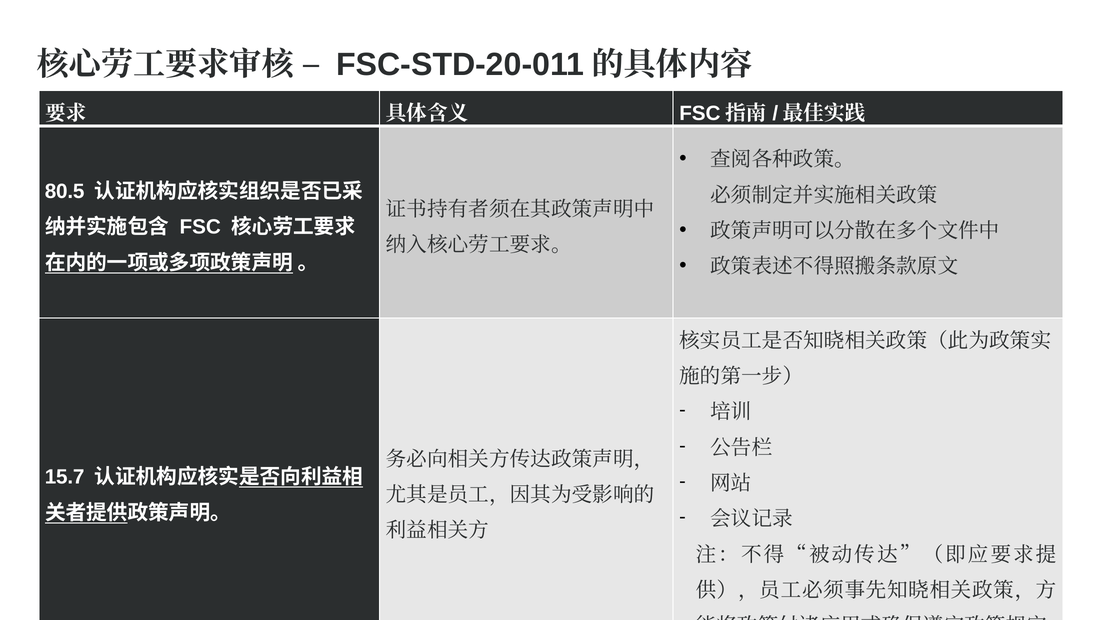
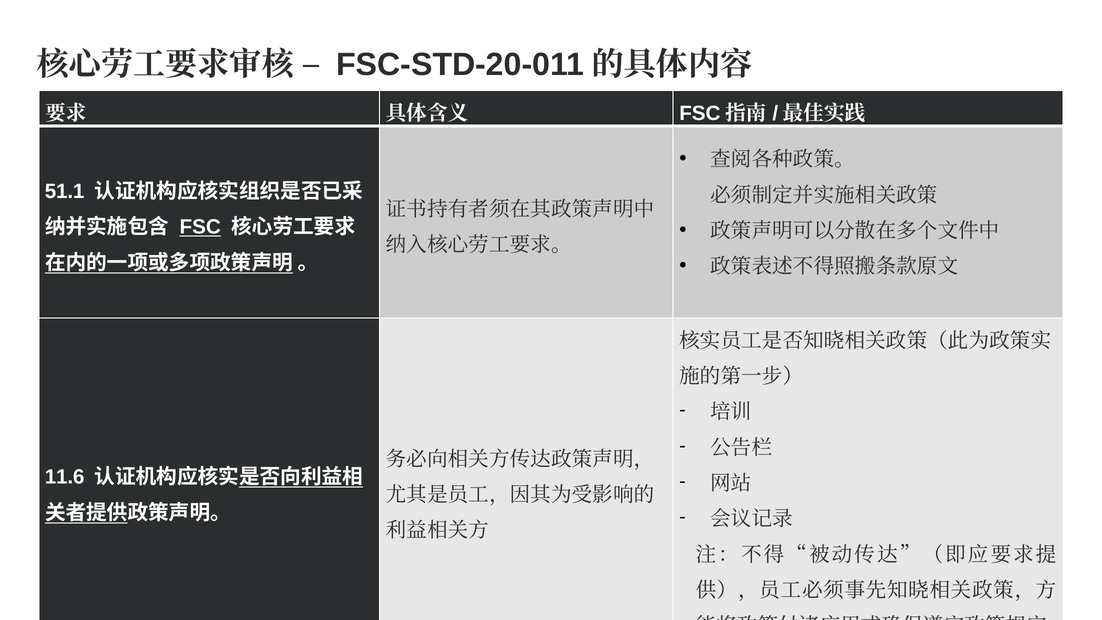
80.5: 80.5 -> 51.1
FSC underline: none -> present
15.7: 15.7 -> 11.6
